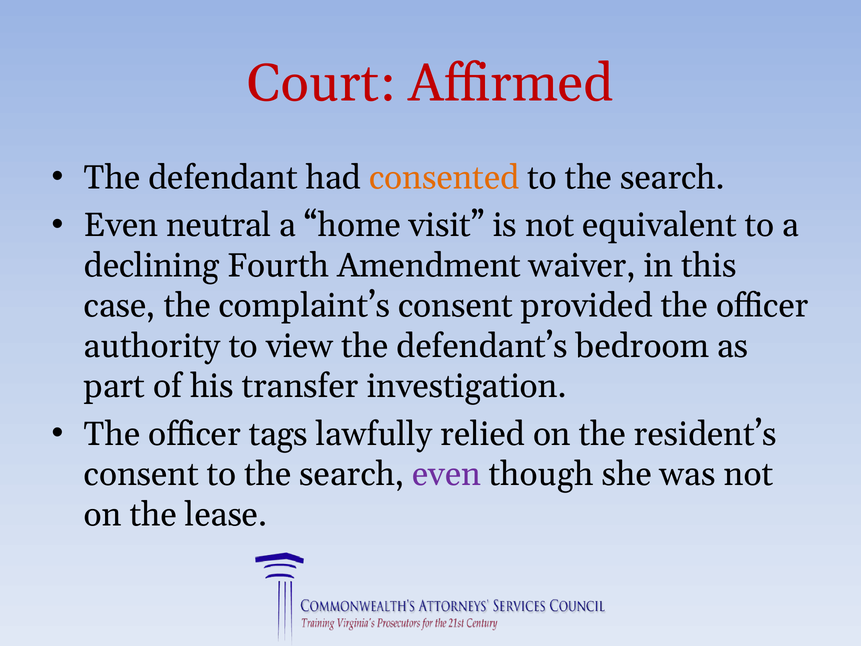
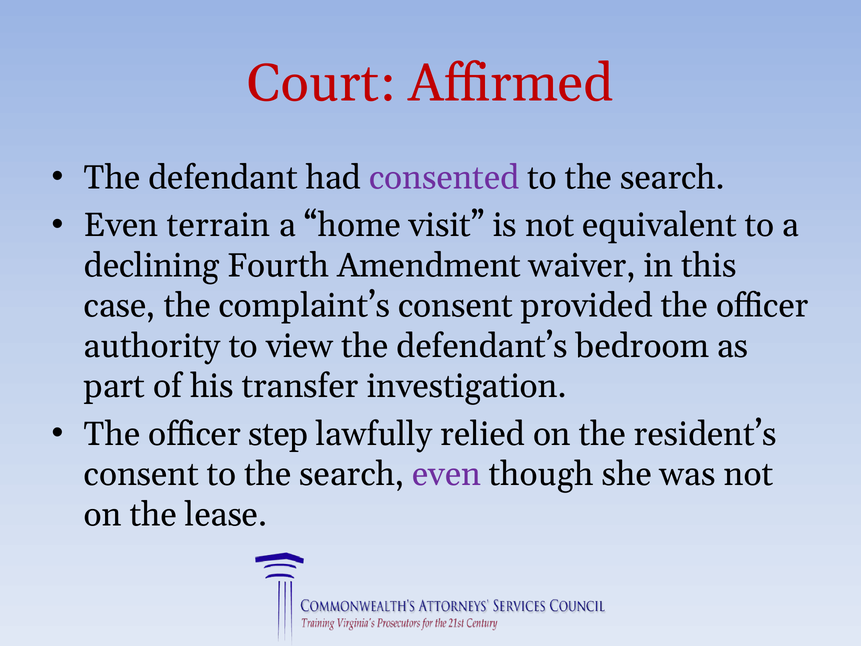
consented colour: orange -> purple
neutral: neutral -> terrain
tags: tags -> step
